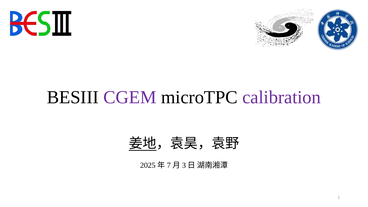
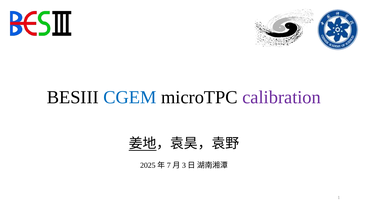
CGEM colour: purple -> blue
